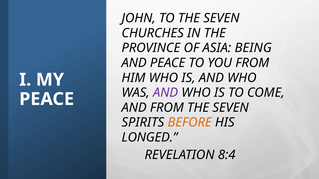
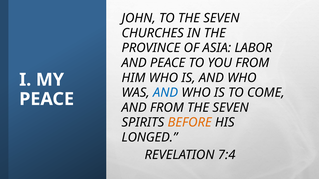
BEING: BEING -> LABOR
AND at (166, 93) colour: purple -> blue
8:4: 8:4 -> 7:4
